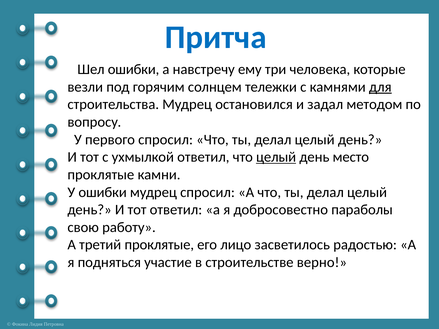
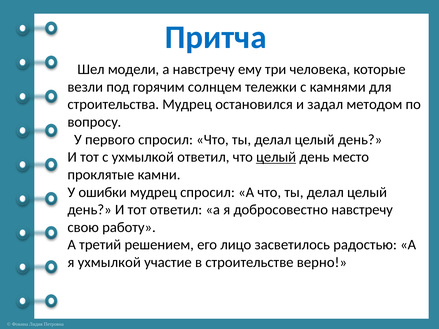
Шел ошибки: ошибки -> модели
для underline: present -> none
добросовестно параболы: параболы -> навстречу
третий проклятые: проклятые -> решением
я подняться: подняться -> ухмылкой
